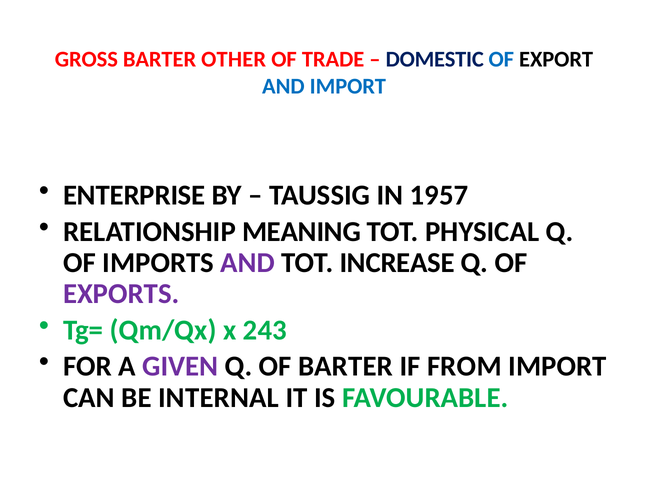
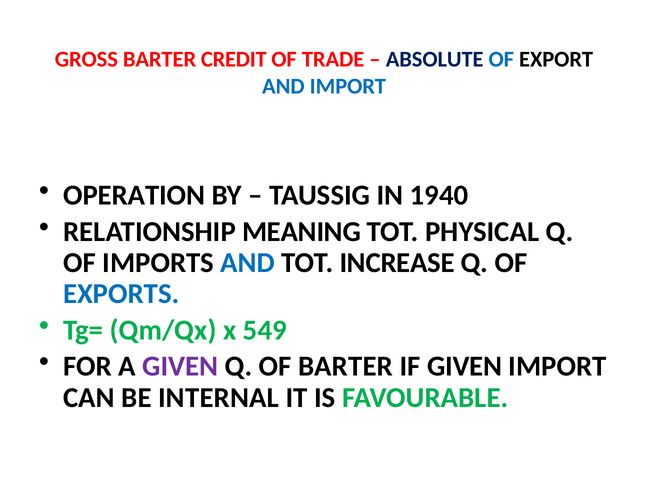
OTHER: OTHER -> CREDIT
DOMESTIC: DOMESTIC -> ABSOLUTE
ENTERPRISE: ENTERPRISE -> OPERATION
1957: 1957 -> 1940
AND at (248, 263) colour: purple -> blue
EXPORTS colour: purple -> blue
243: 243 -> 549
IF FROM: FROM -> GIVEN
